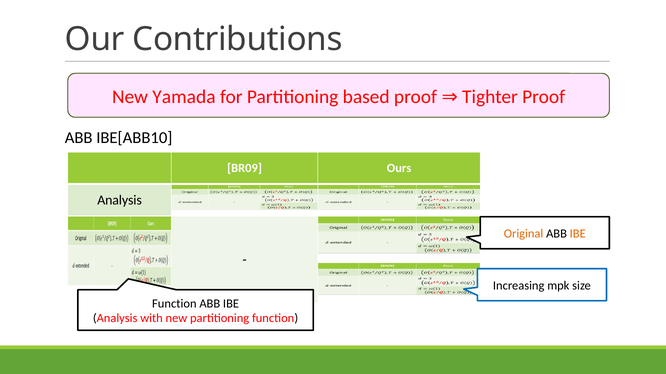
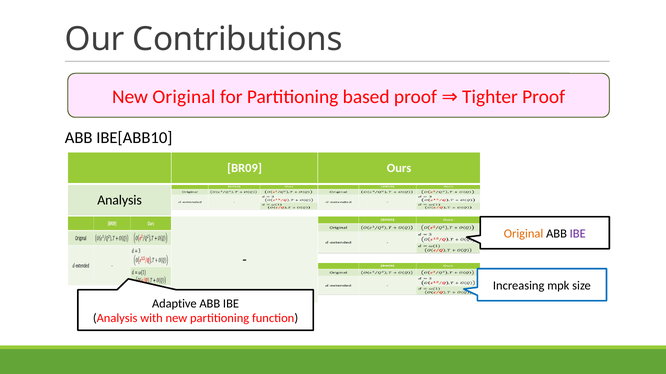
New Yamada: Yamada -> Original
IBE at (578, 234) colour: orange -> purple
Function at (174, 304): Function -> Adaptive
